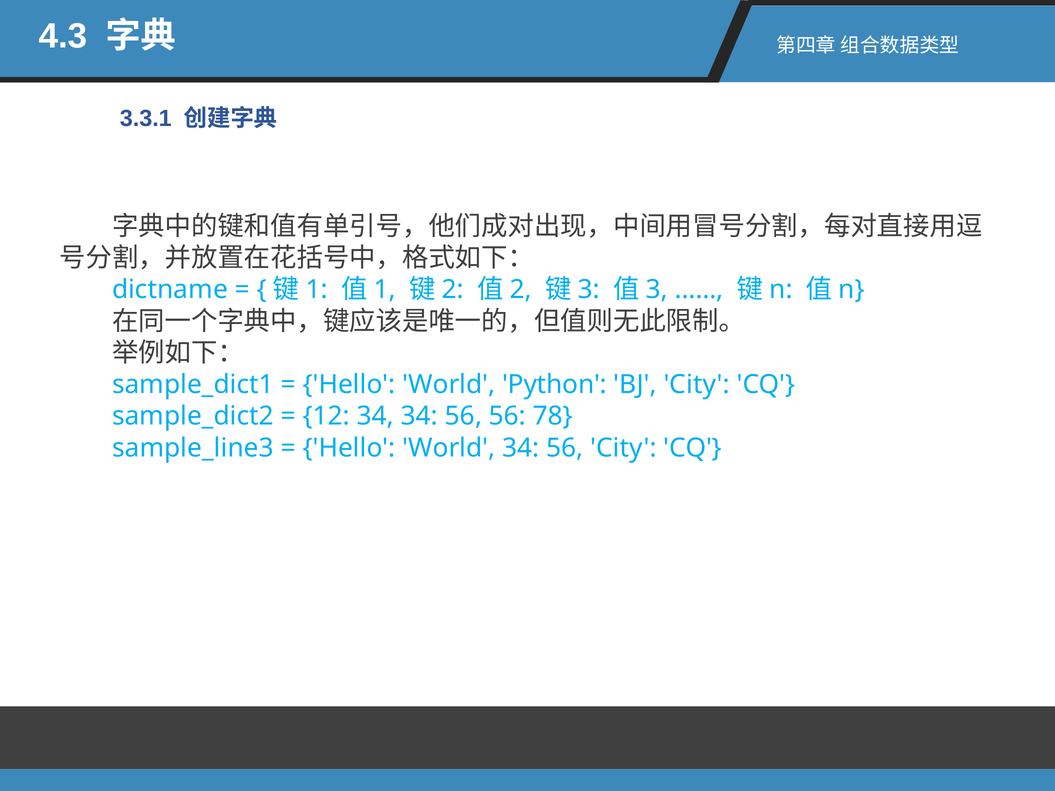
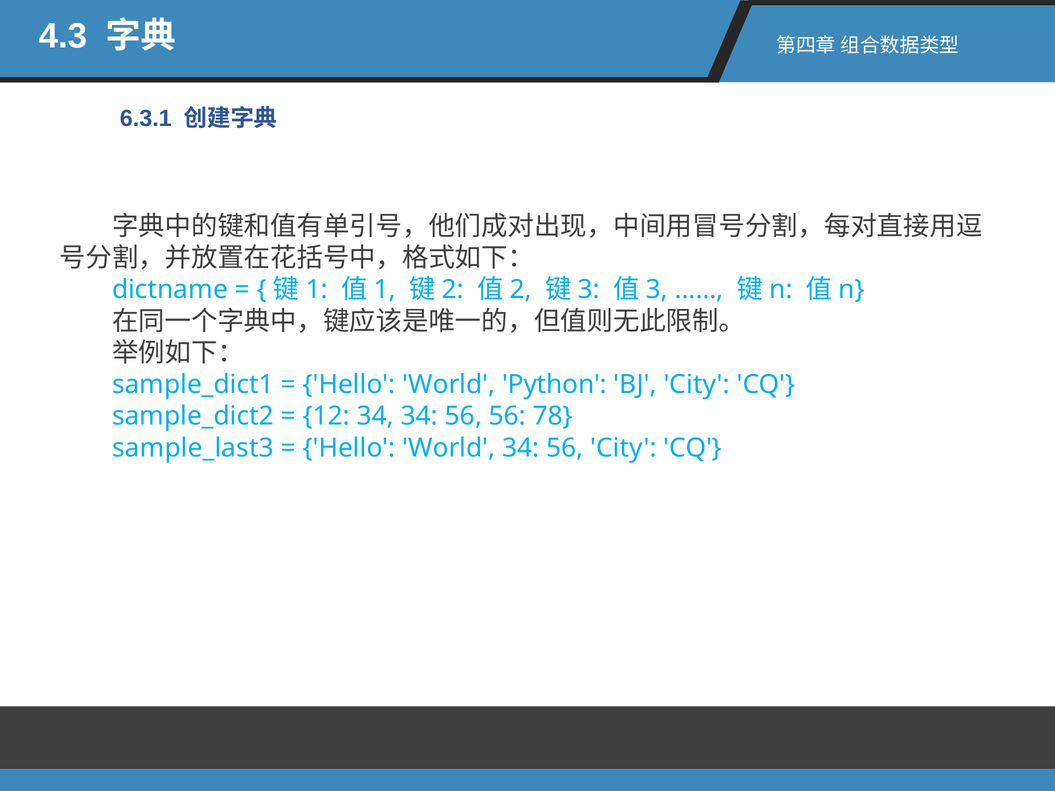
3.3.1: 3.3.1 -> 6.3.1
sample_line3: sample_line3 -> sample_last3
